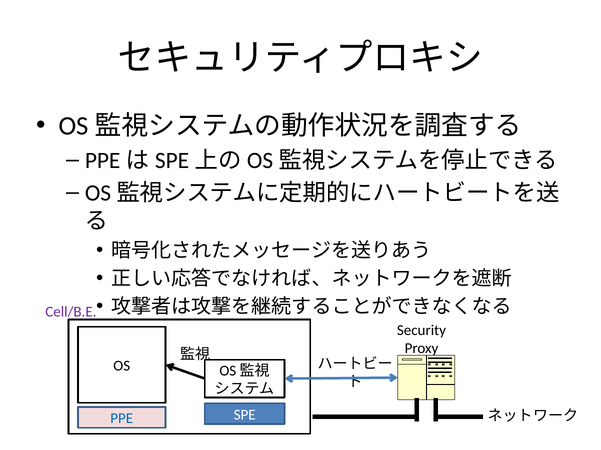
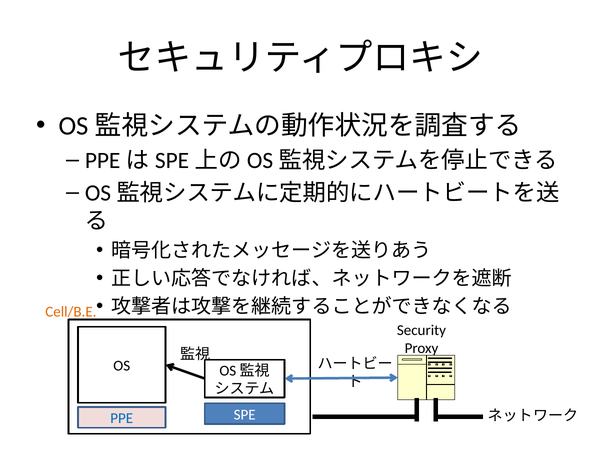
Cell/B.E colour: purple -> orange
